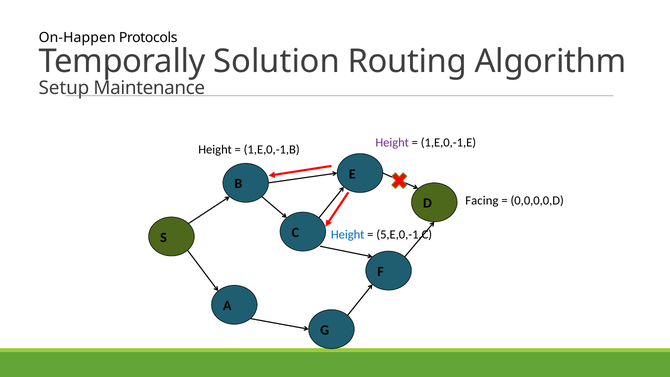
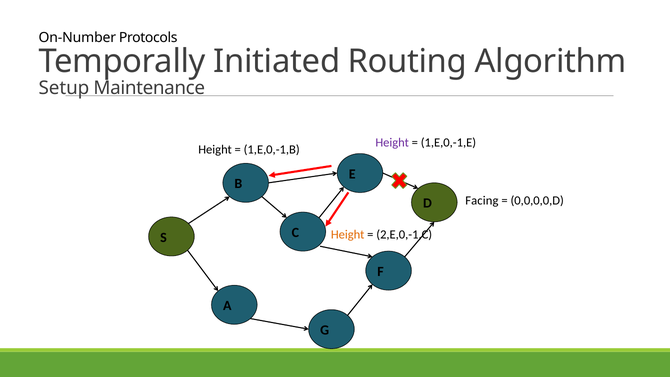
On-Happen: On-Happen -> On-Number
Solution: Solution -> Initiated
Height at (348, 235) colour: blue -> orange
5,E,0,-1,C: 5,E,0,-1,C -> 2,E,0,-1,C
